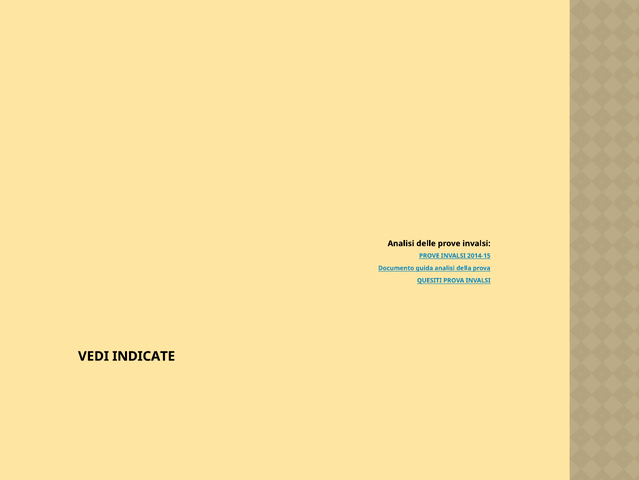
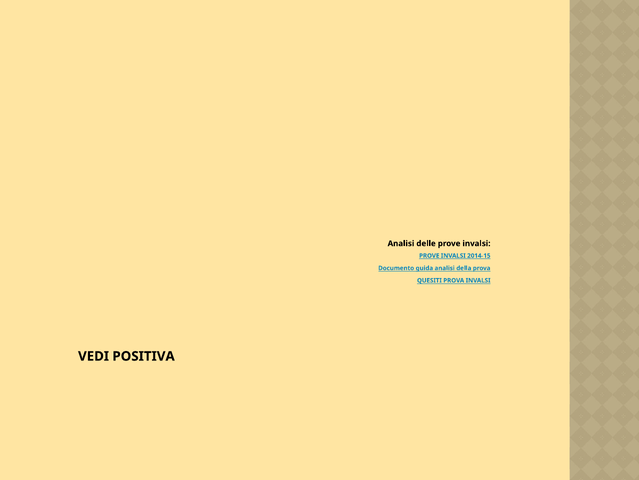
INDICATE: INDICATE -> POSITIVA
